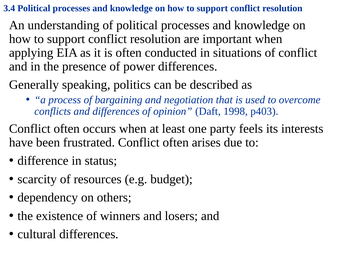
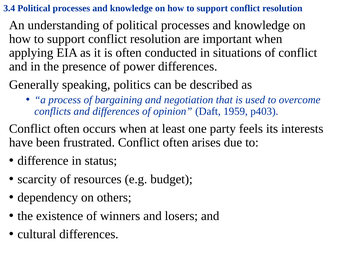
1998: 1998 -> 1959
